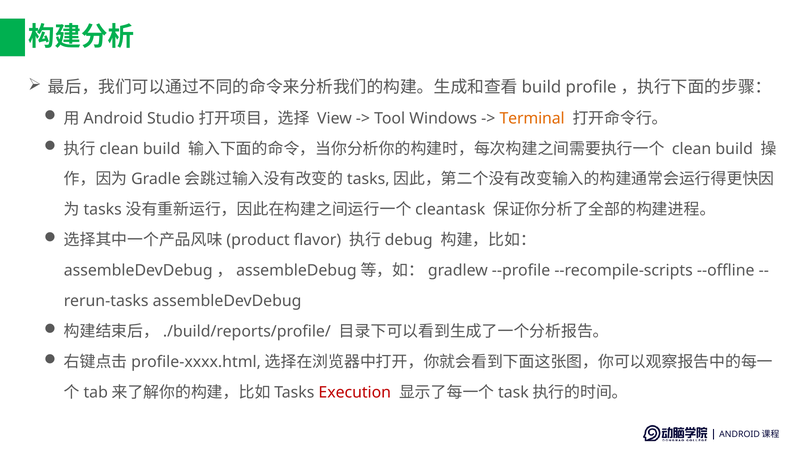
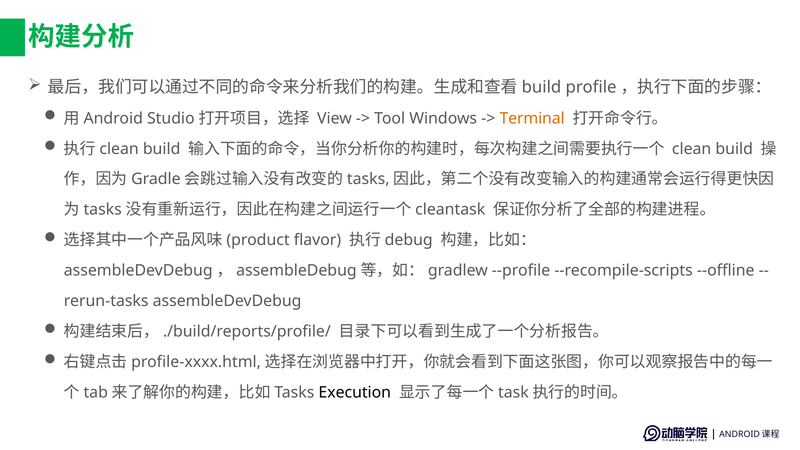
Execution colour: red -> black
